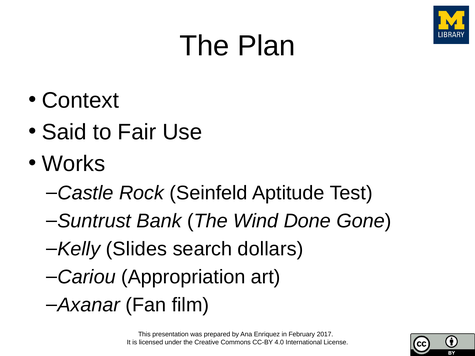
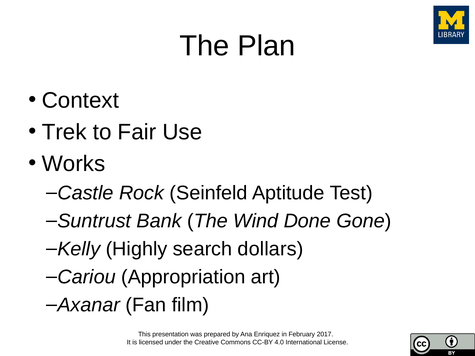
Said: Said -> Trek
Slides: Slides -> Highly
